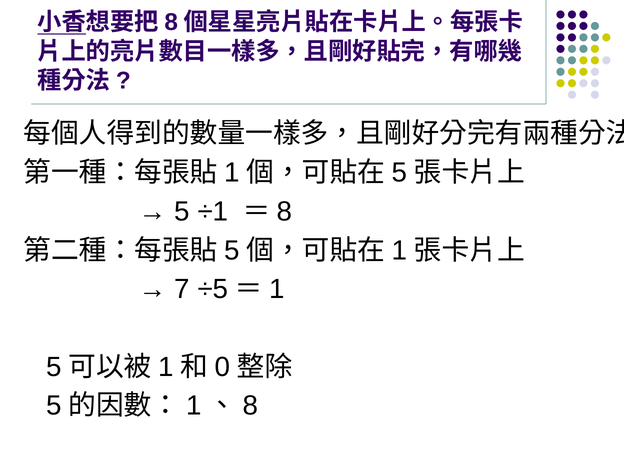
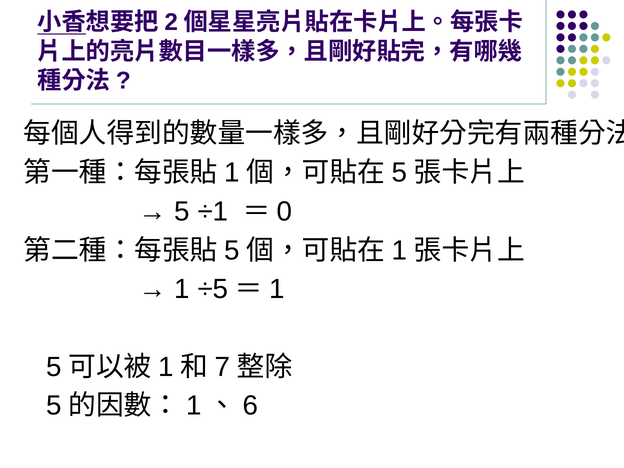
8 at (171, 22): 8 -> 2
8 at (285, 212): 8 -> 0
7 at (182, 289): 7 -> 1
0: 0 -> 7
8 at (250, 406): 8 -> 6
